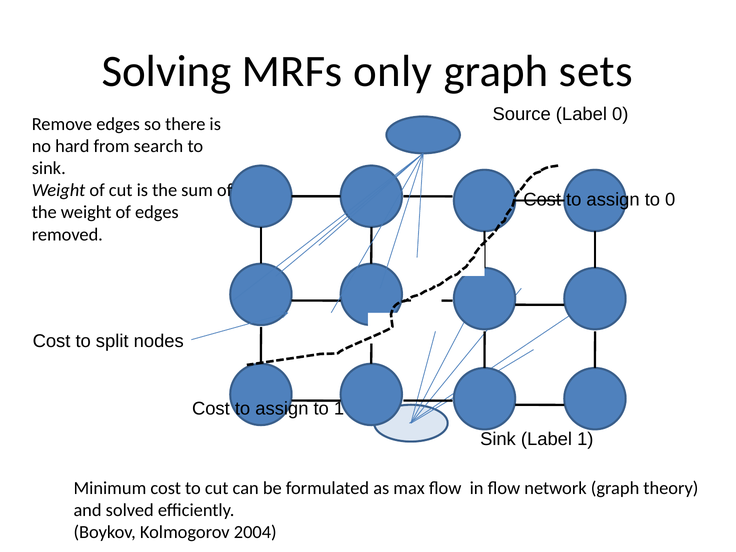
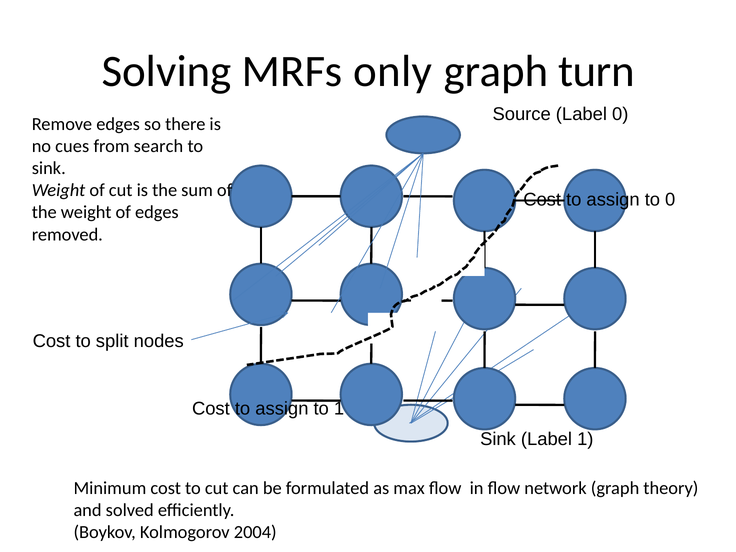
sets: sets -> turn
hard: hard -> cues
